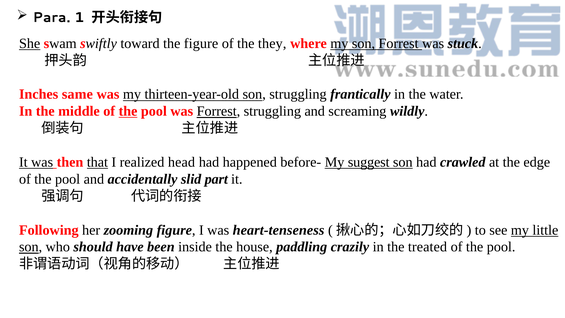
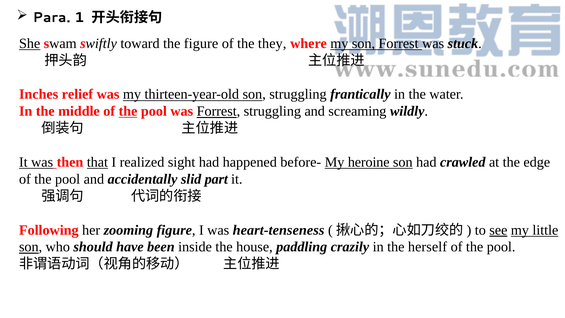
same: same -> relief
head: head -> sight
suggest: suggest -> heroine
see underline: none -> present
treated: treated -> herself
